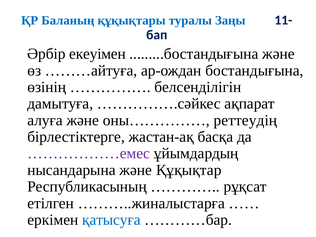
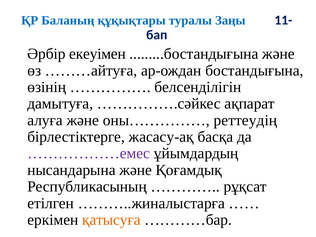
жастан-ақ: жастан-ақ -> жасасу-ақ
Құқықтар: Құқықтар -> Қоғамдық
қатысуға colour: blue -> orange
